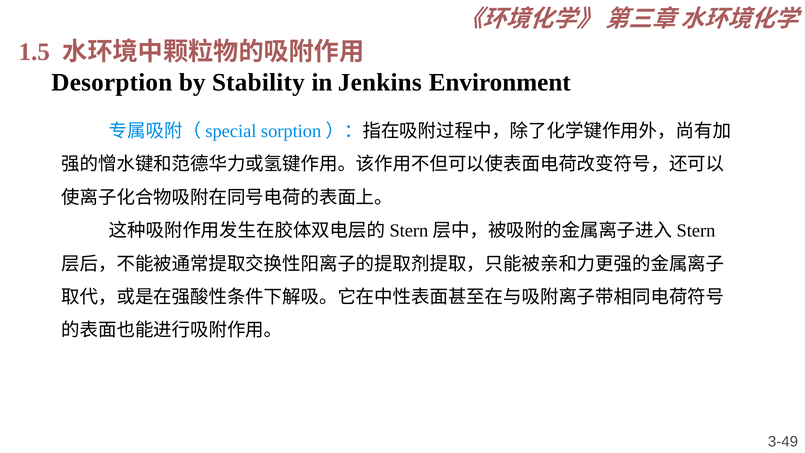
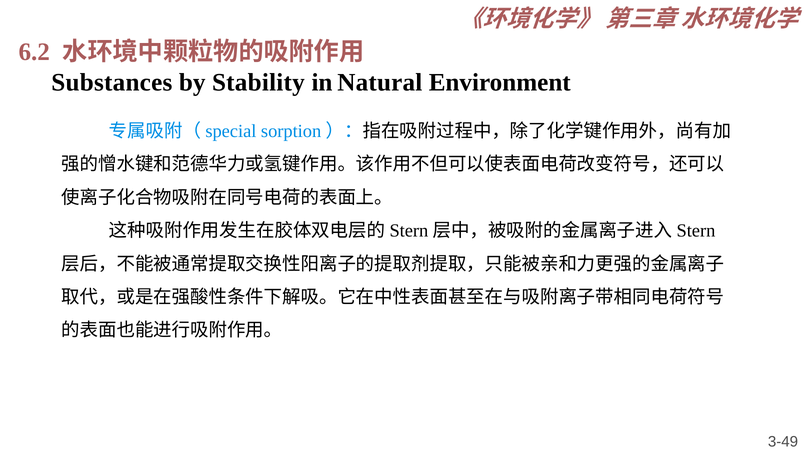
1.5: 1.5 -> 6.2
Desorption: Desorption -> Substances
Jenkins: Jenkins -> Natural
